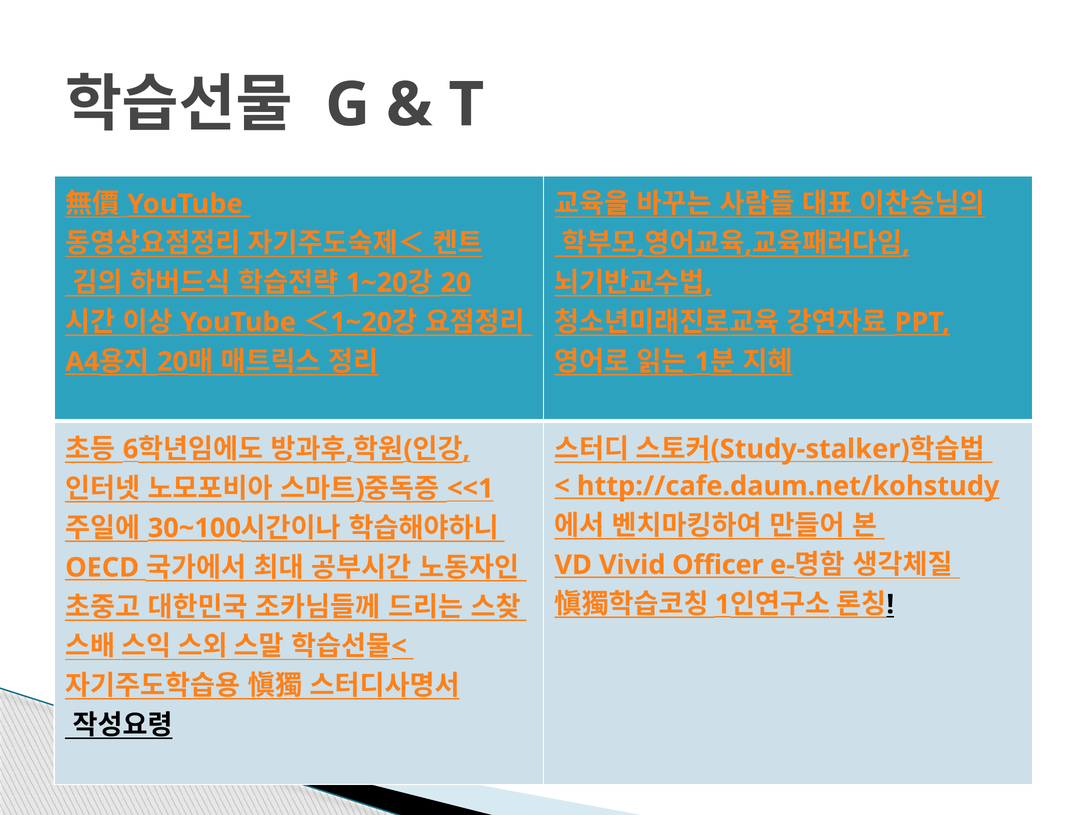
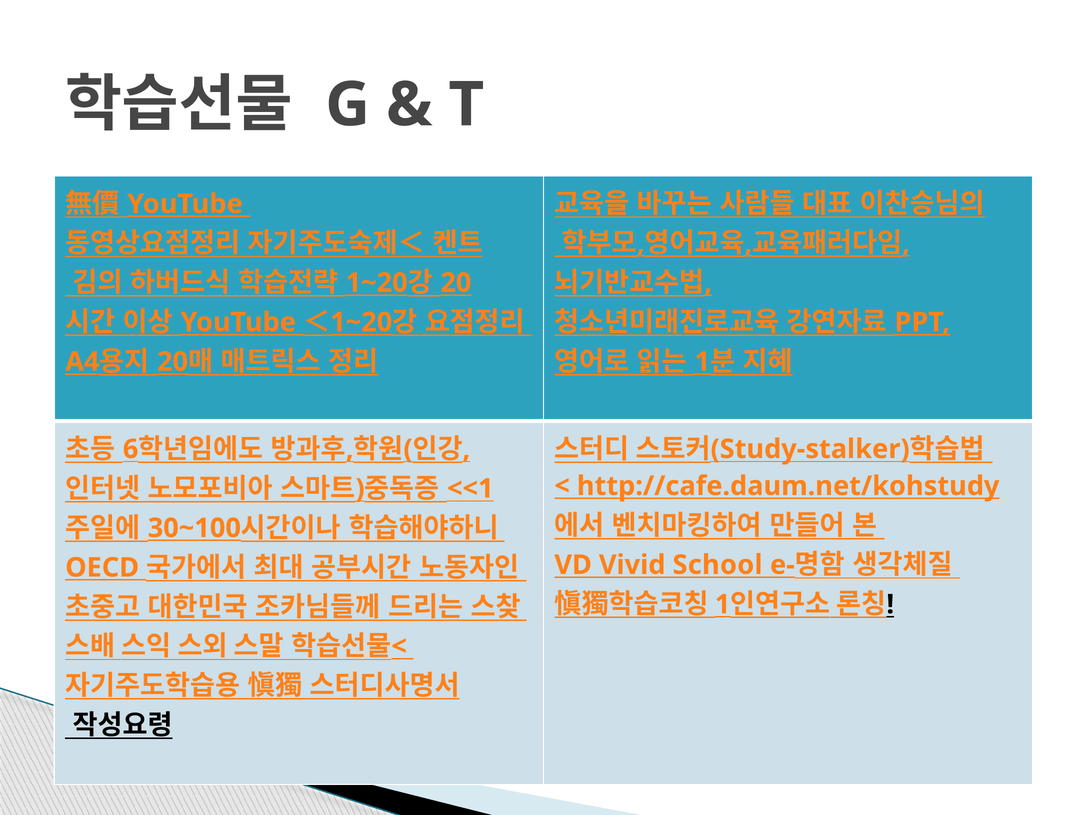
Officer: Officer -> School
